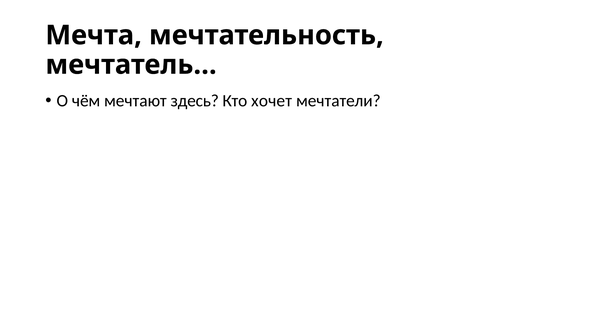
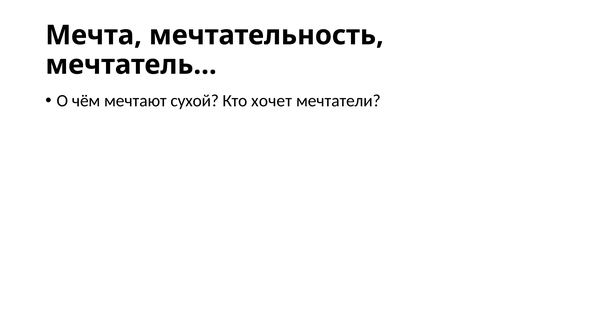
здесь: здесь -> сухой
